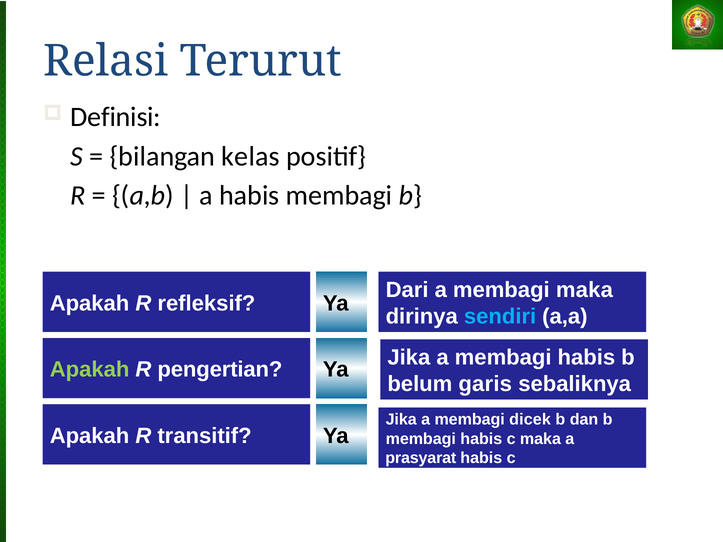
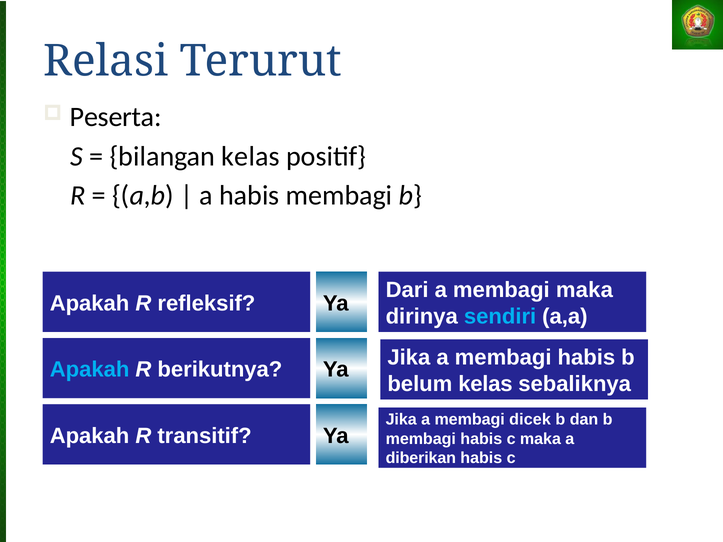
Definisi: Definisi -> Peserta
Apakah at (90, 370) colour: light green -> light blue
pengertian: pengertian -> berikutnya
belum garis: garis -> kelas
prasyarat: prasyarat -> diberikan
